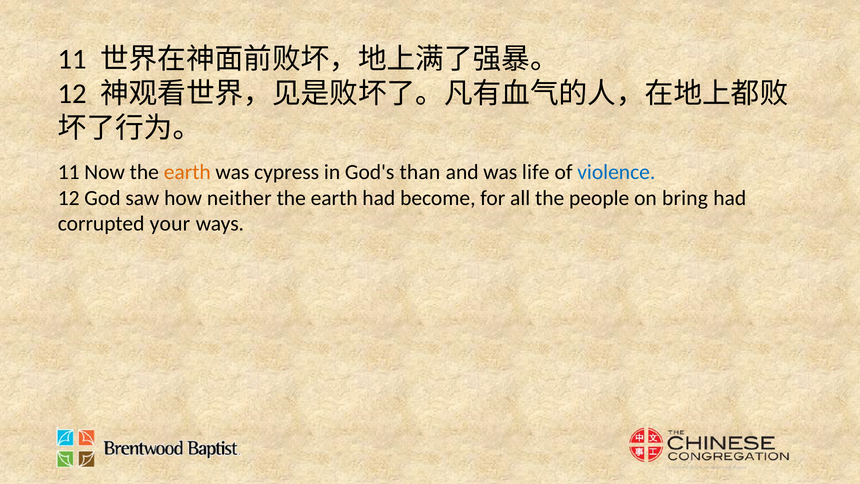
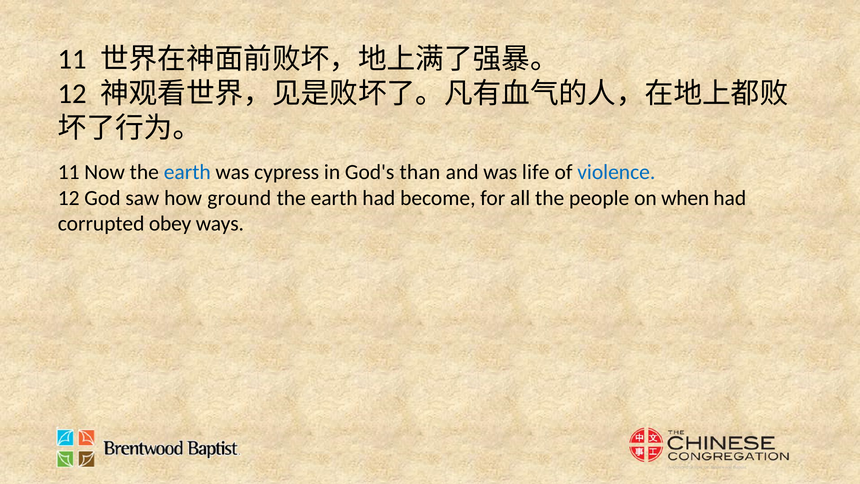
earth at (187, 172) colour: orange -> blue
neither: neither -> ground
bring: bring -> when
your: your -> obey
